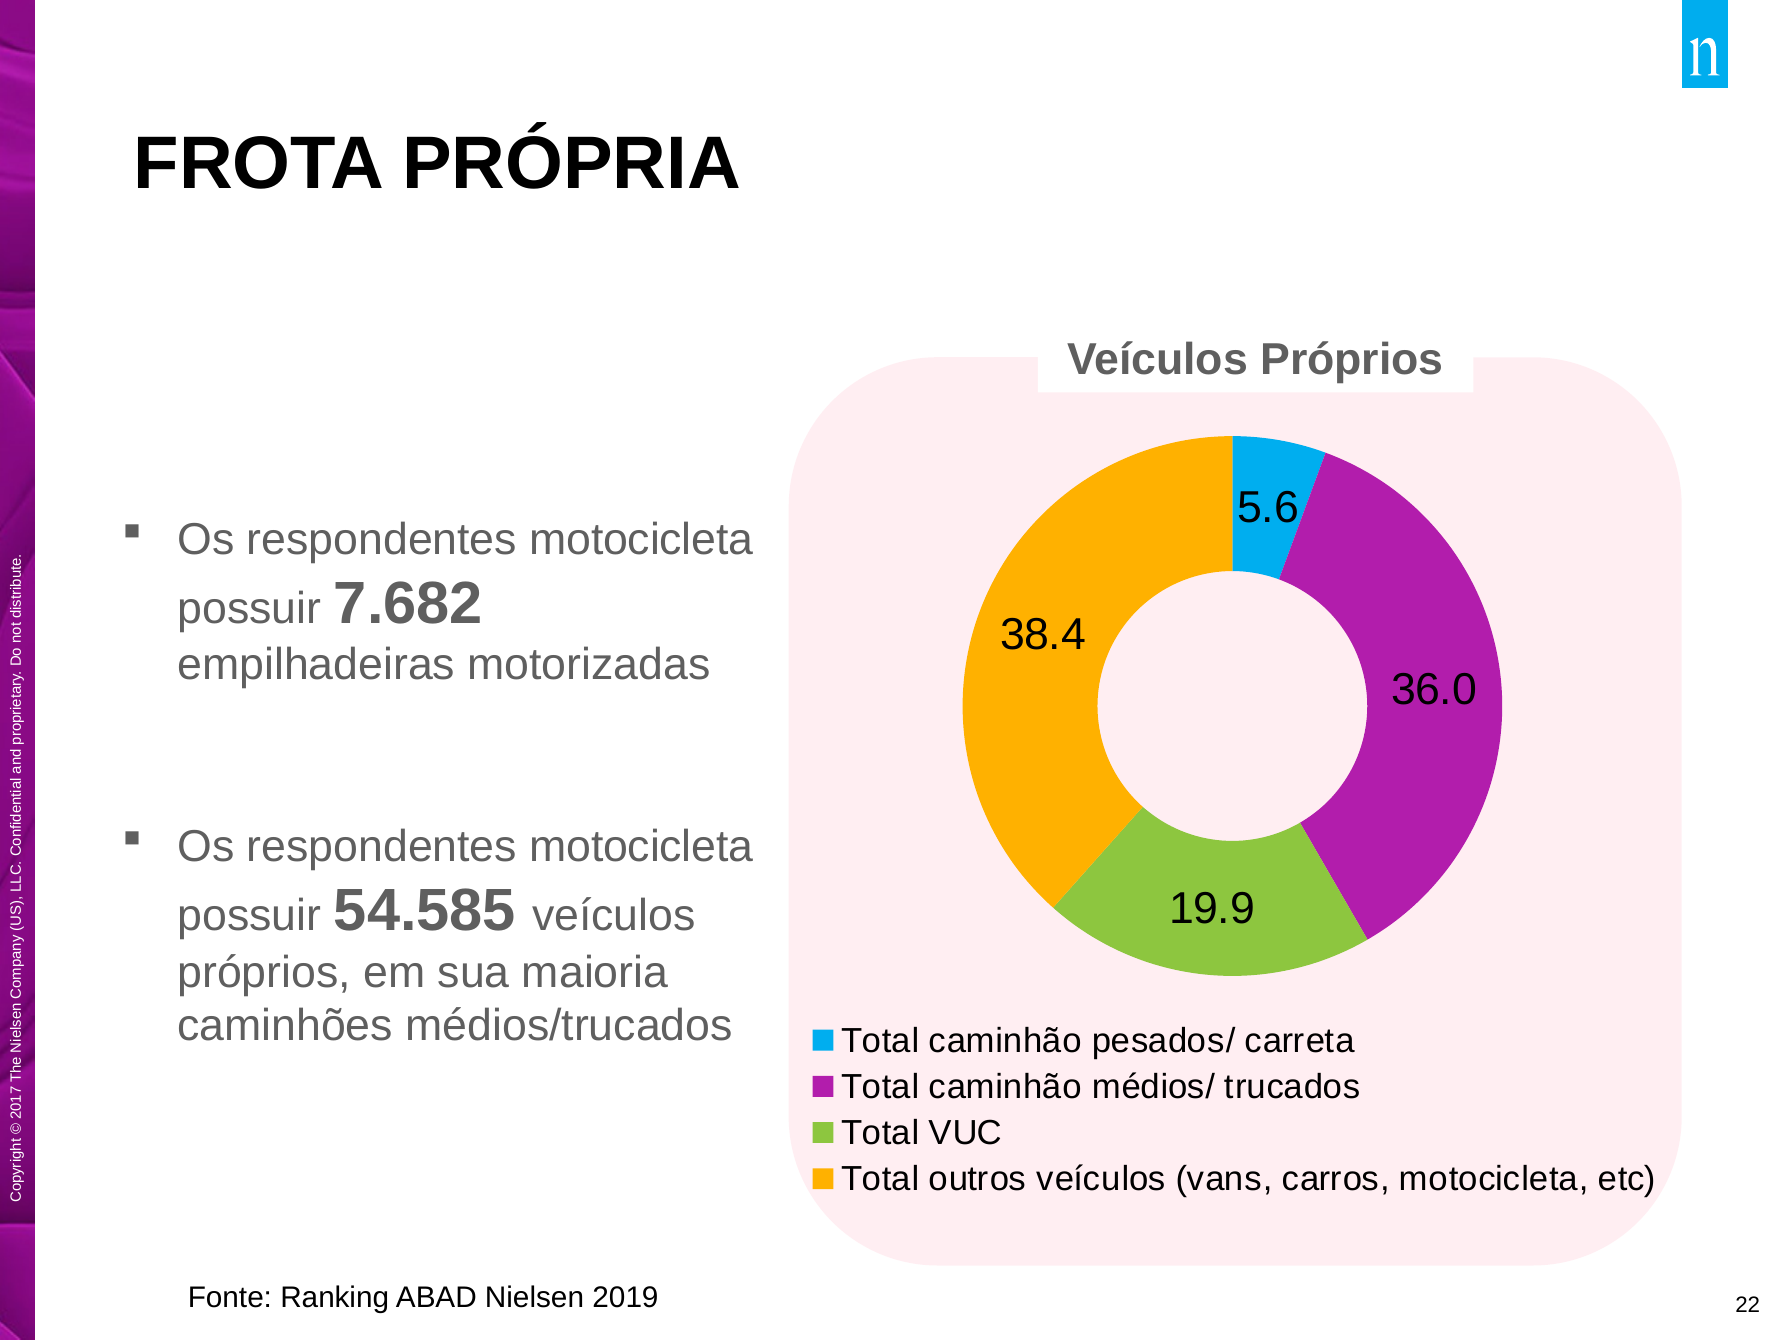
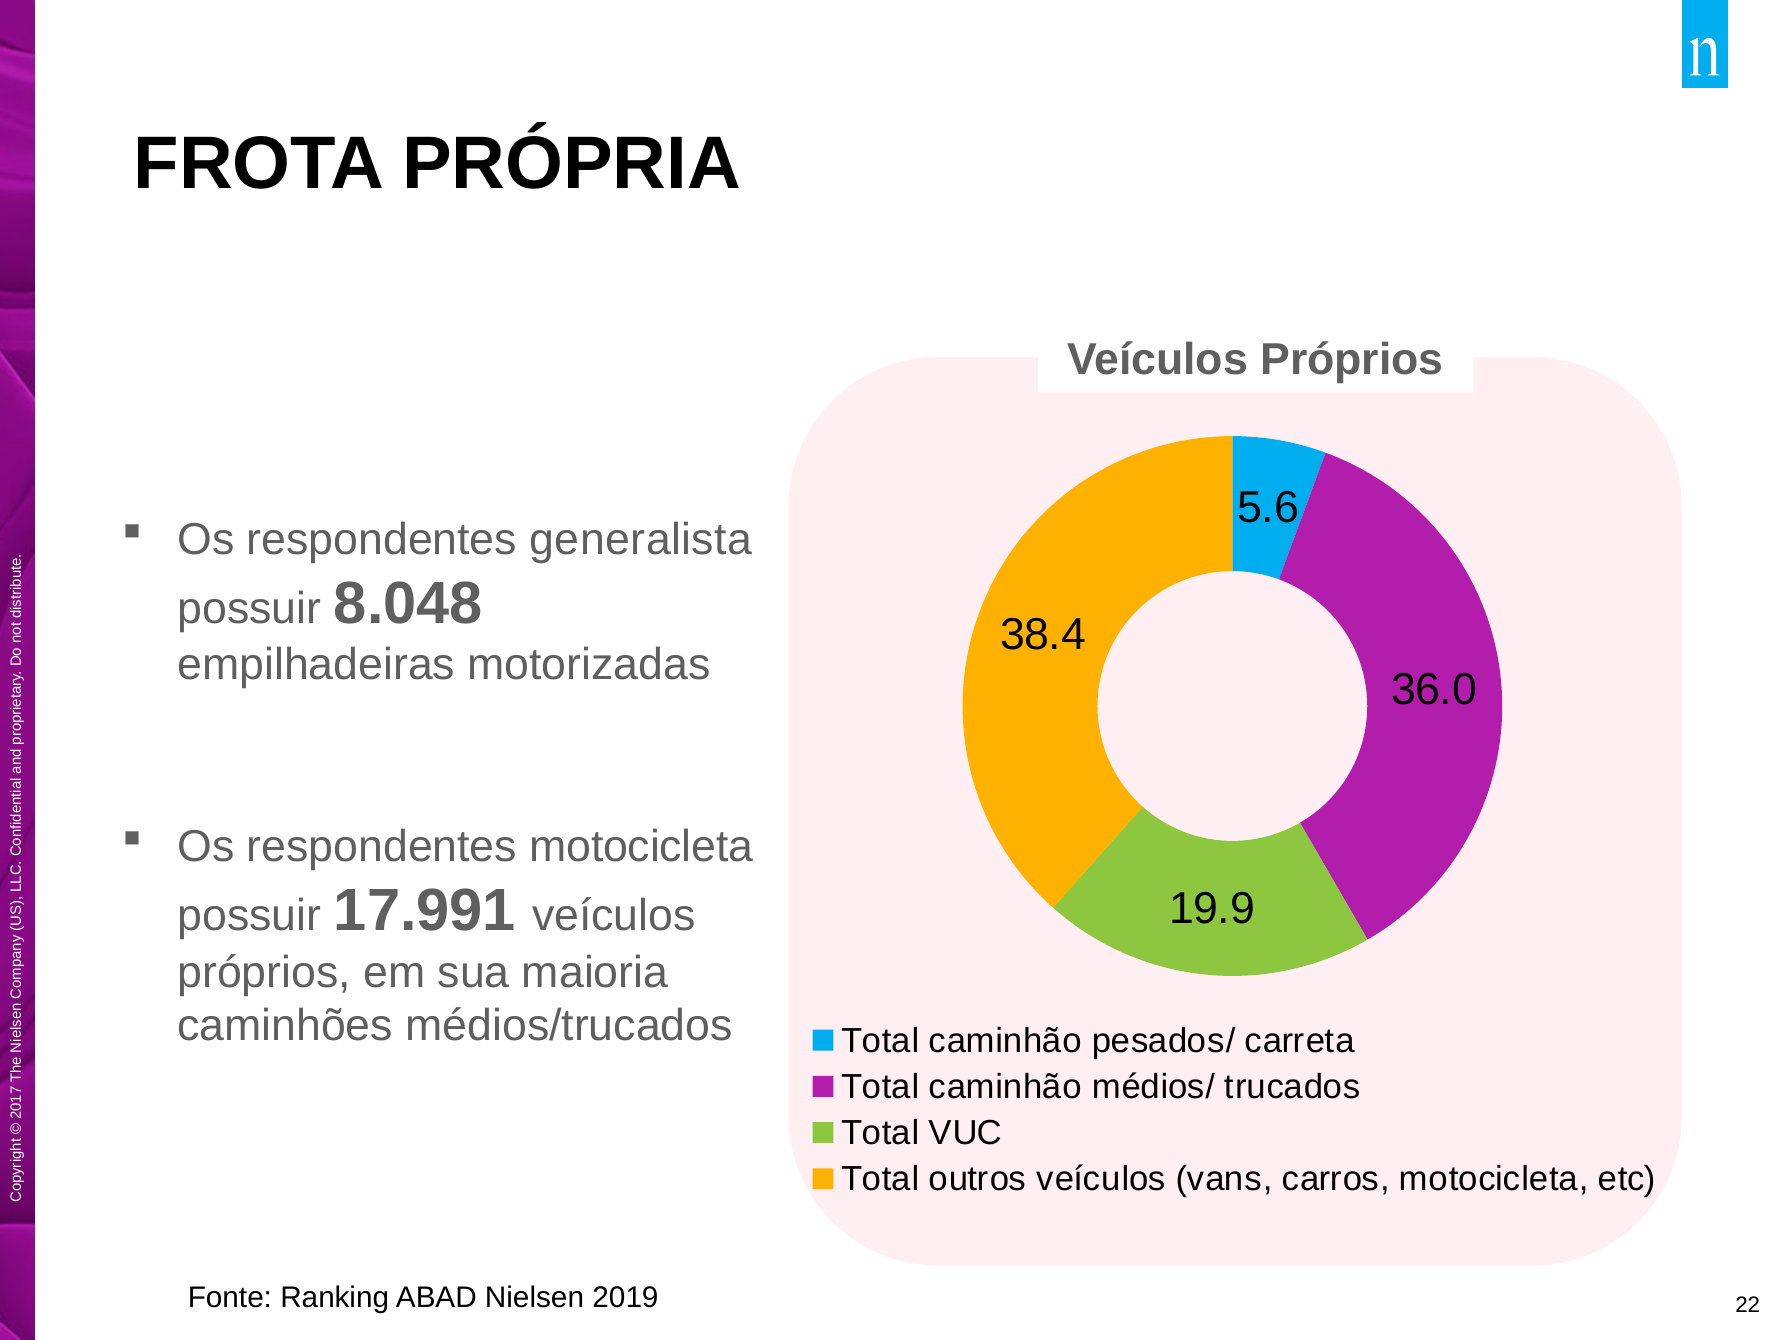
motocicleta at (641, 540): motocicleta -> generalista
7.682: 7.682 -> 8.048
54.585: 54.585 -> 17.991
